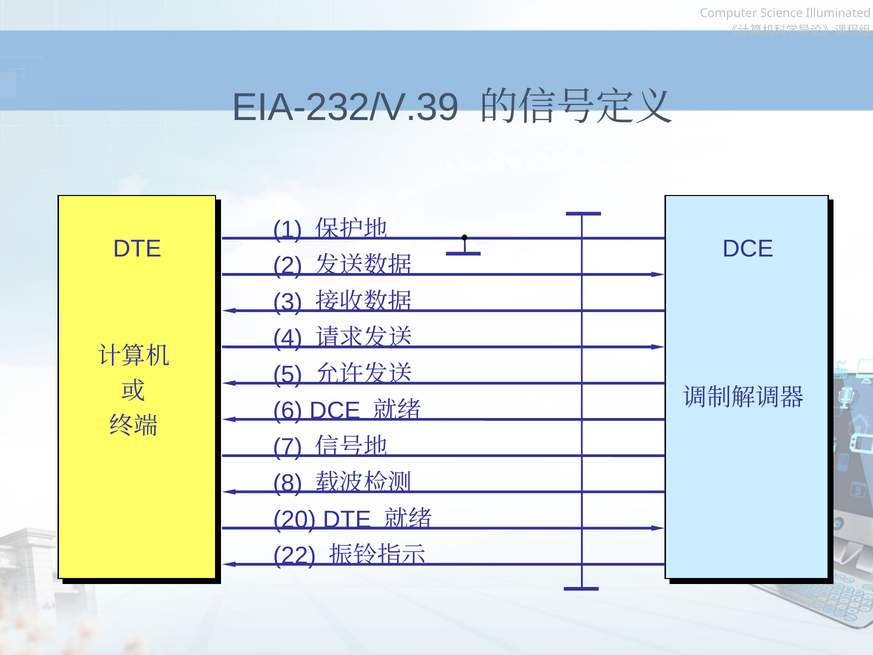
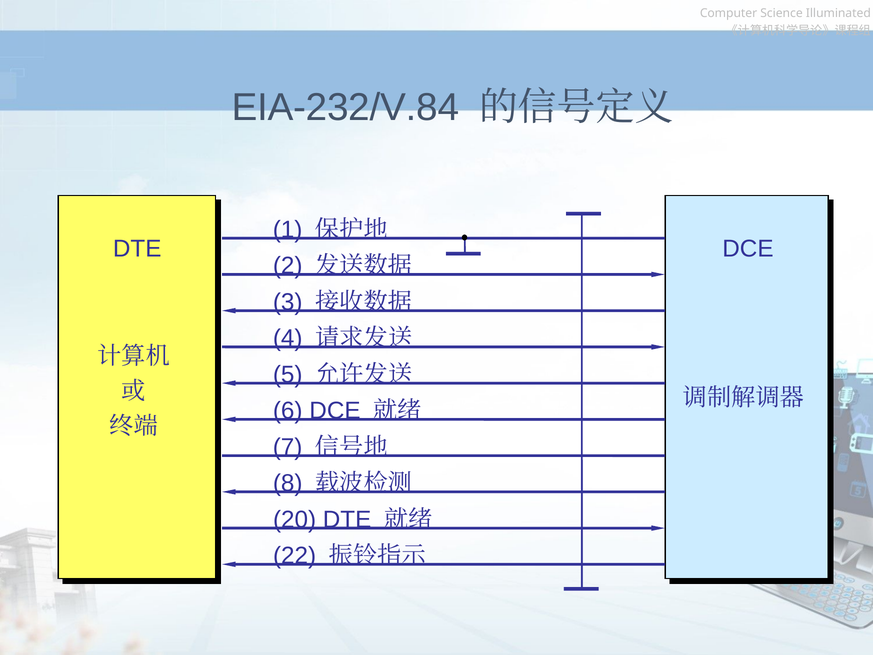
EIA-232/V.39: EIA-232/V.39 -> EIA-232/V.84
